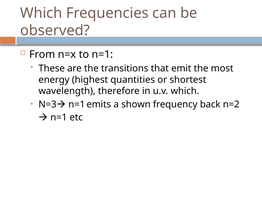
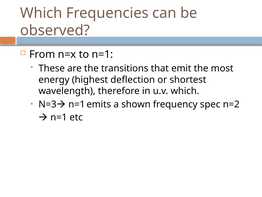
quantities: quantities -> deflection
back: back -> spec
